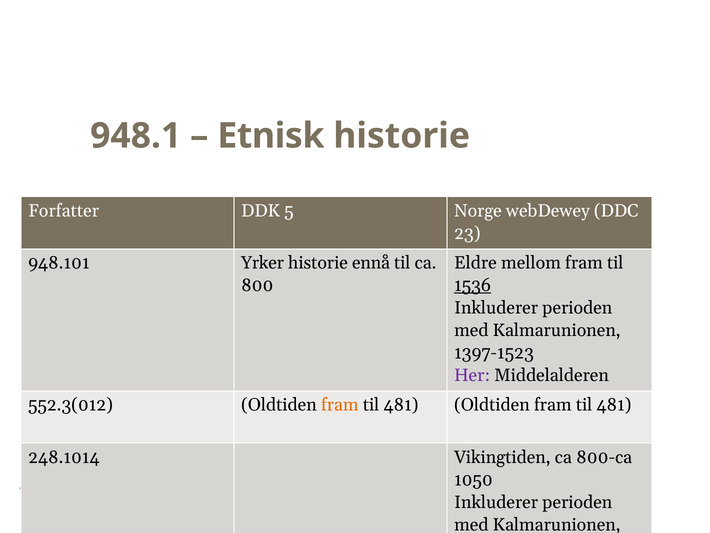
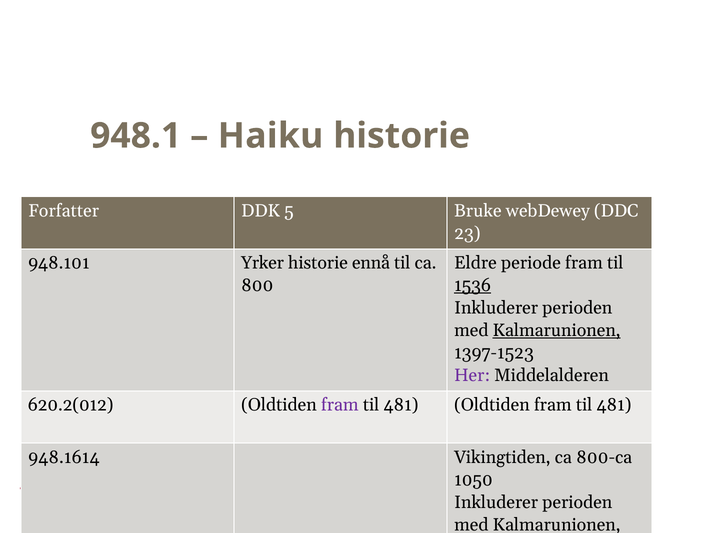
Etnisk: Etnisk -> Haiku
Norge: Norge -> Bruke
mellom: mellom -> periode
Kalmarunionen at (557, 330) underline: none -> present
552.3(012: 552.3(012 -> 620.2(012
fram at (340, 405) colour: orange -> purple
248.1014: 248.1014 -> 948.1614
